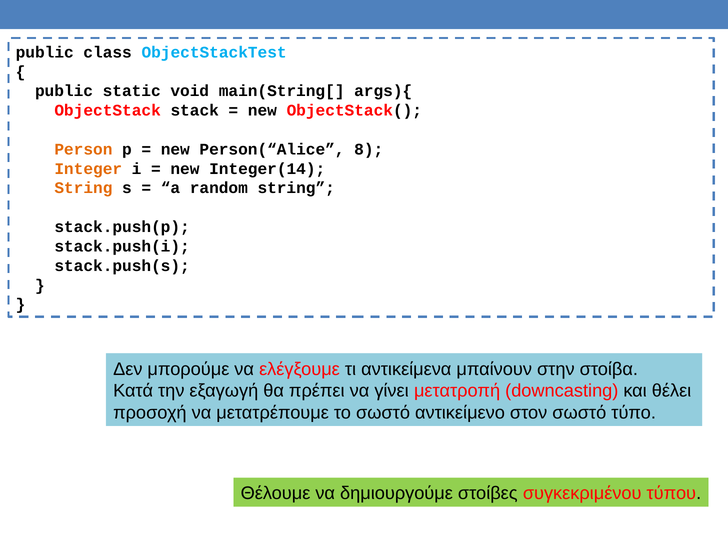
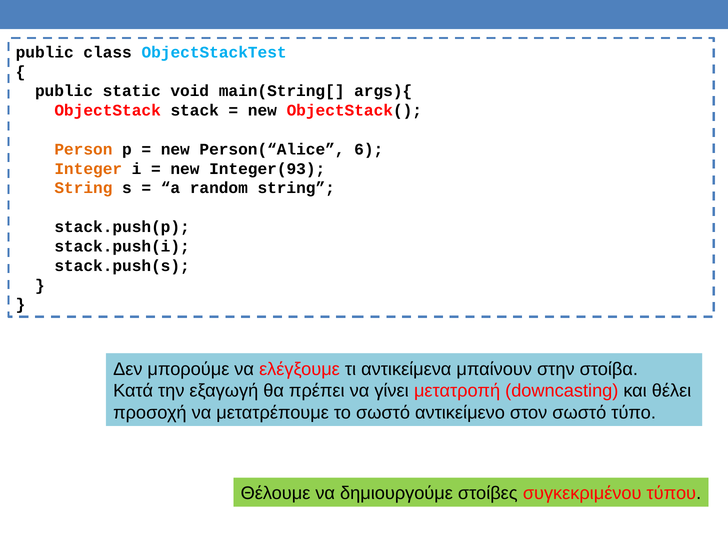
8: 8 -> 6
Integer(14: Integer(14 -> Integer(93
